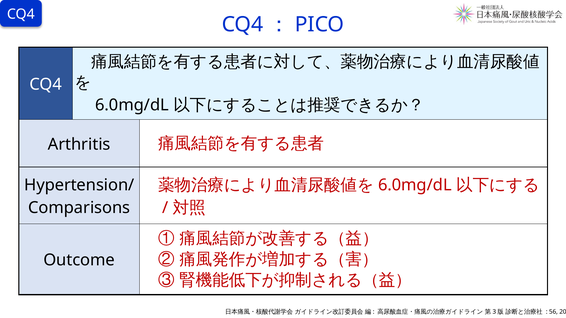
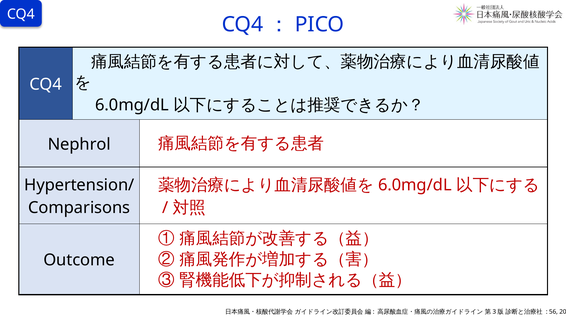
Arthritis: Arthritis -> Nephrol
